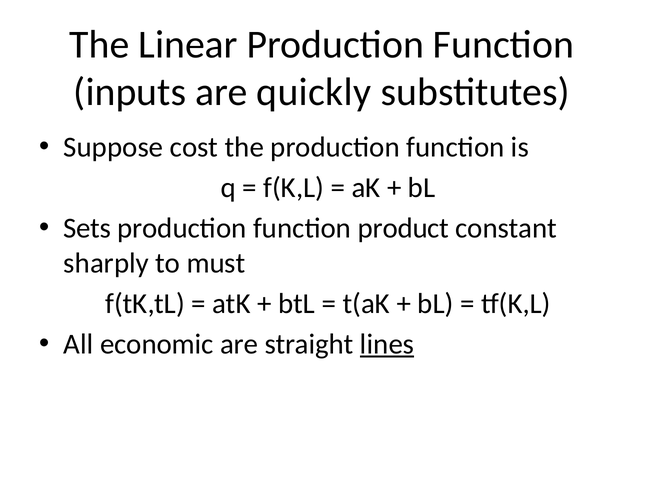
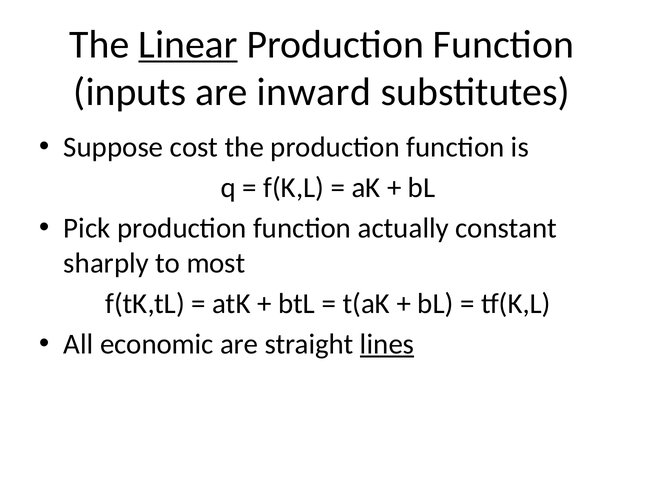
Linear underline: none -> present
quickly: quickly -> inward
Sets: Sets -> Pick
product: product -> actually
must: must -> most
